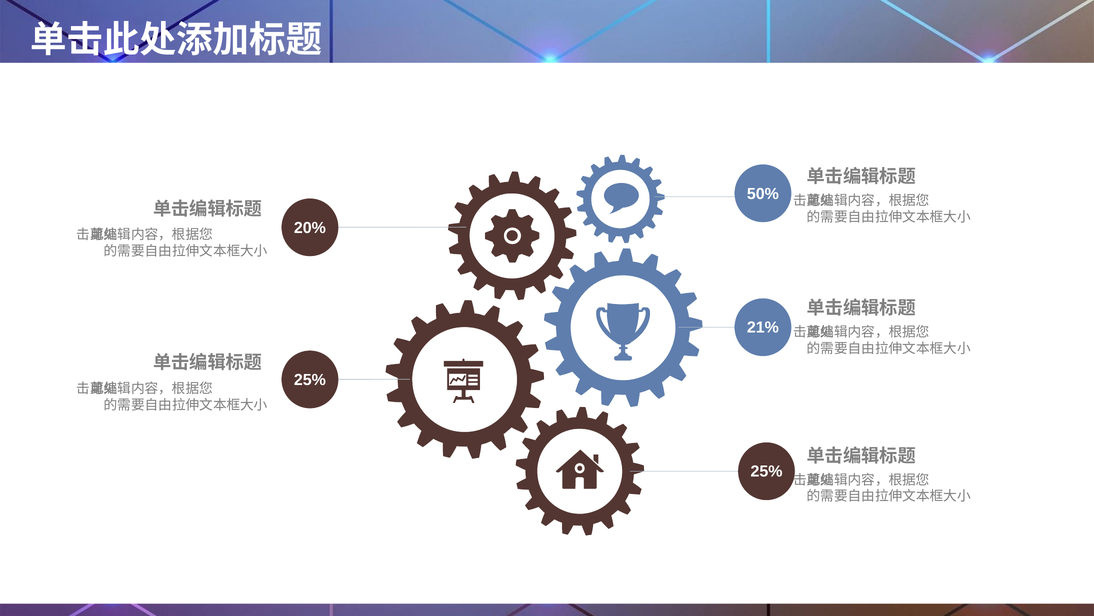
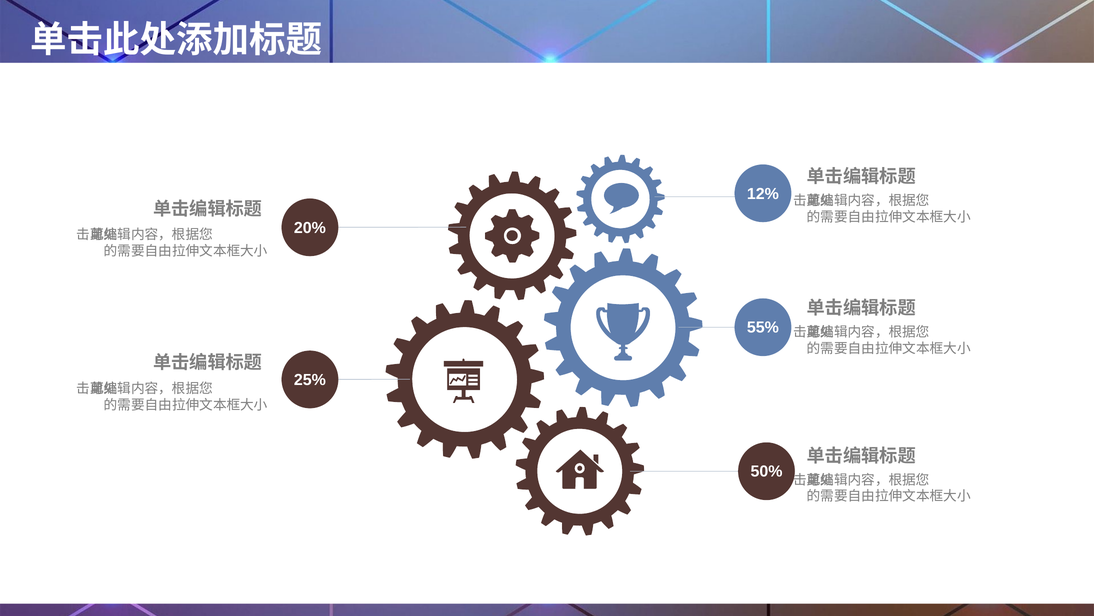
50%: 50% -> 12%
21%: 21% -> 55%
25% at (766, 471): 25% -> 50%
